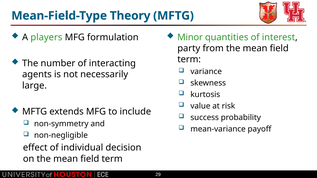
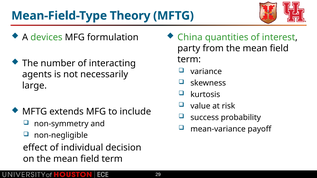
players: players -> devices
Minor: Minor -> China
